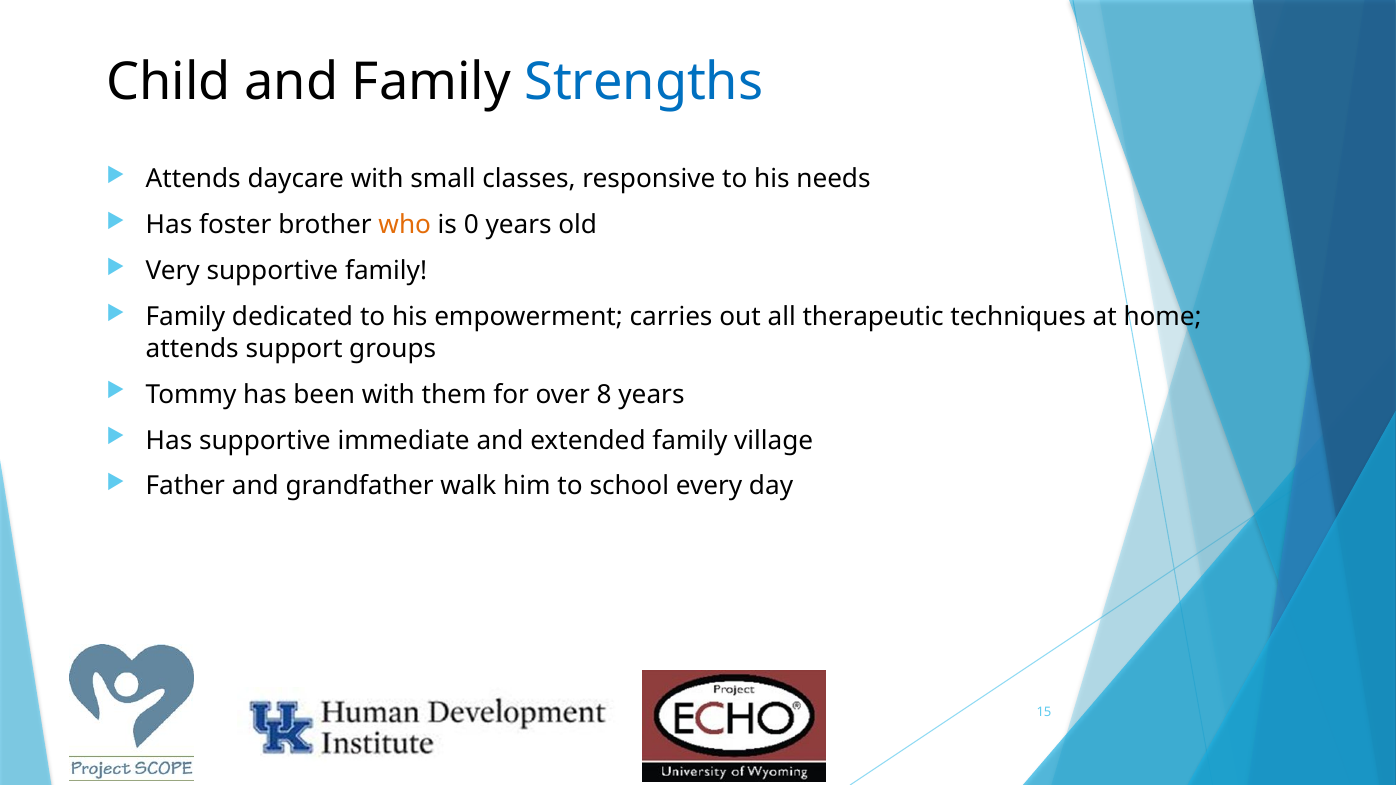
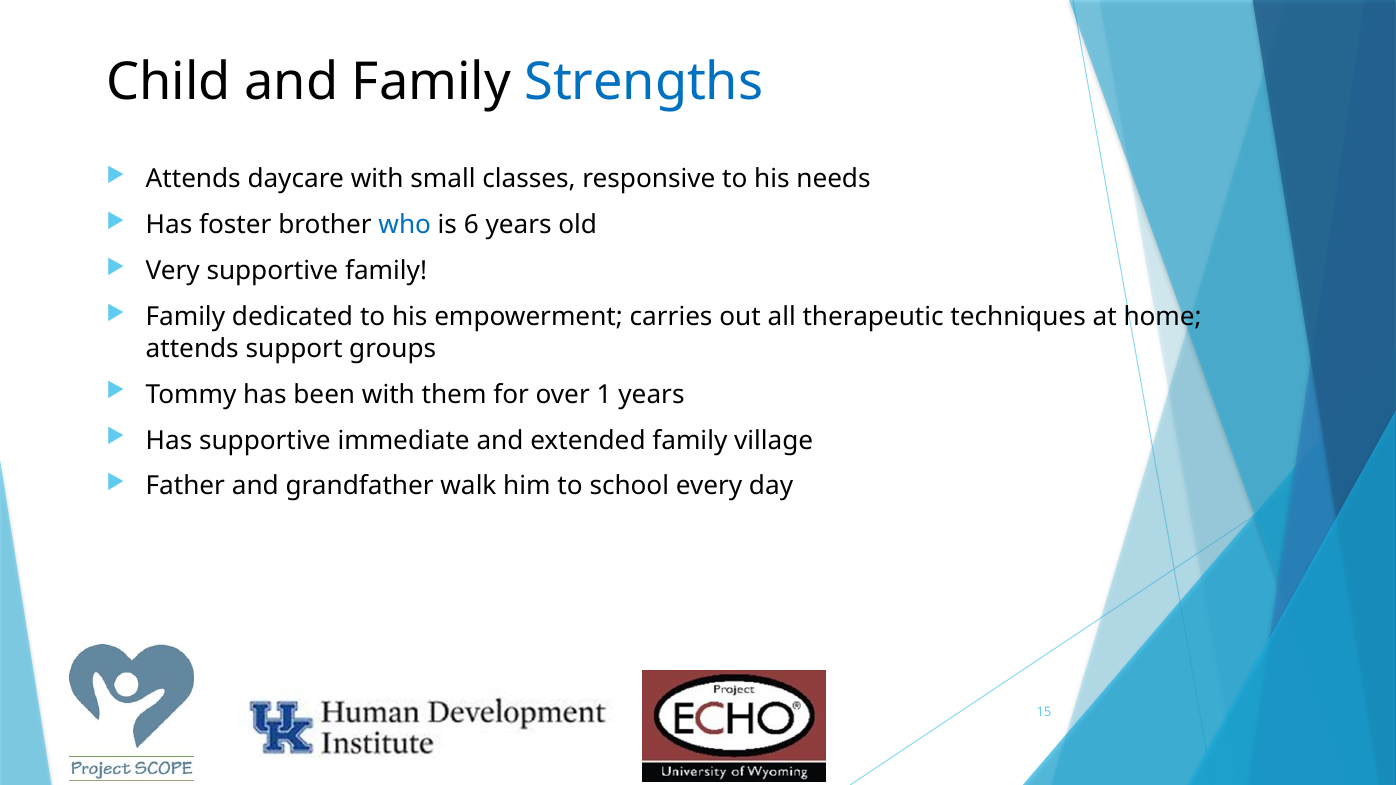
who colour: orange -> blue
0: 0 -> 6
8: 8 -> 1
